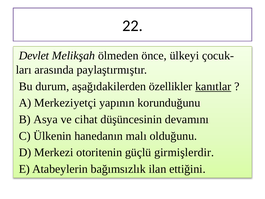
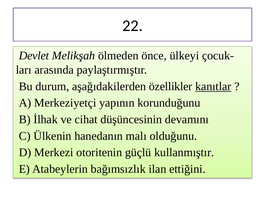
Asya: Asya -> İlhak
girmişlerdir: girmişlerdir -> kullanmıştır
